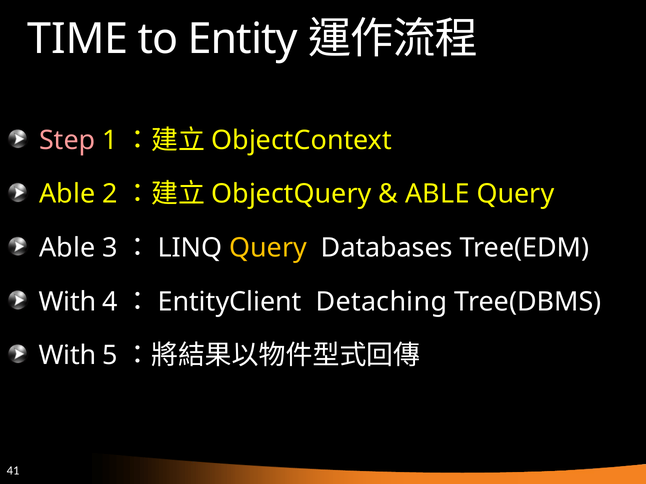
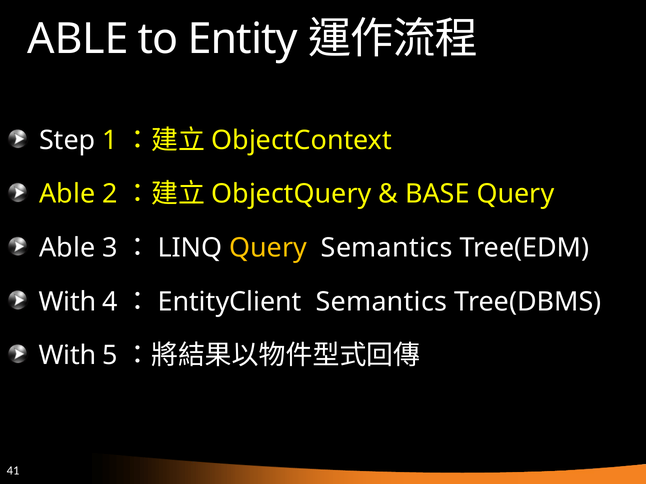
TIME at (78, 39): TIME -> ABLE
Step colour: pink -> white
ABLE at (437, 194): ABLE -> BASE
Databases at (387, 248): Databases -> Semantics
Detaching at (381, 302): Detaching -> Semantics
